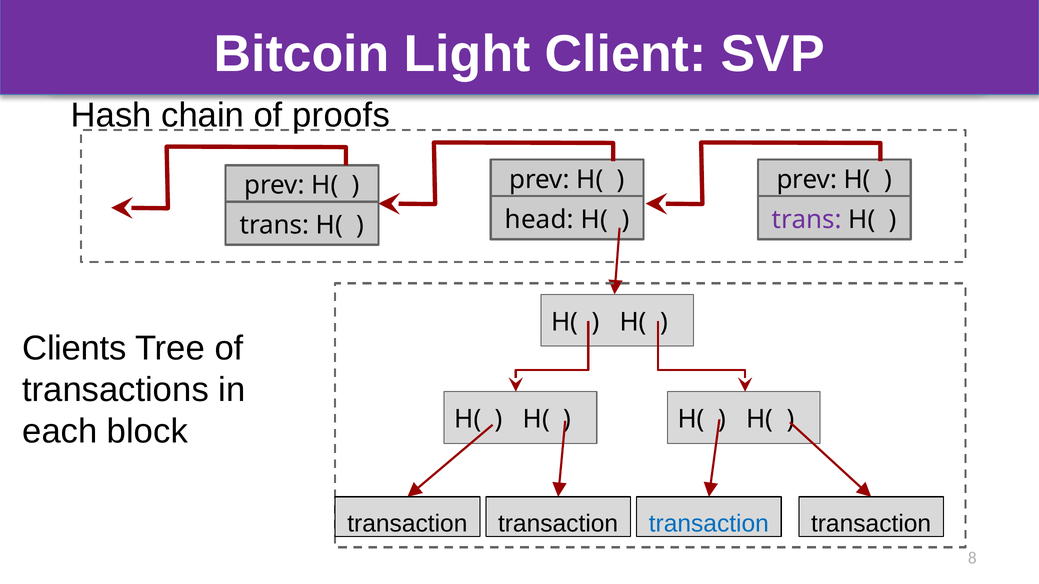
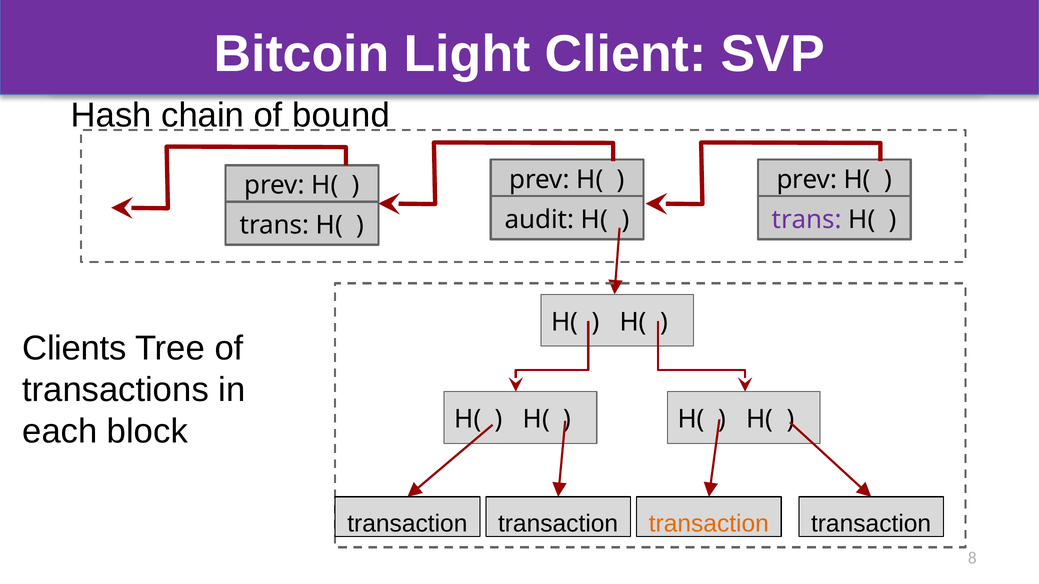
proofs: proofs -> bound
head: head -> audit
transaction at (709, 524) colour: blue -> orange
